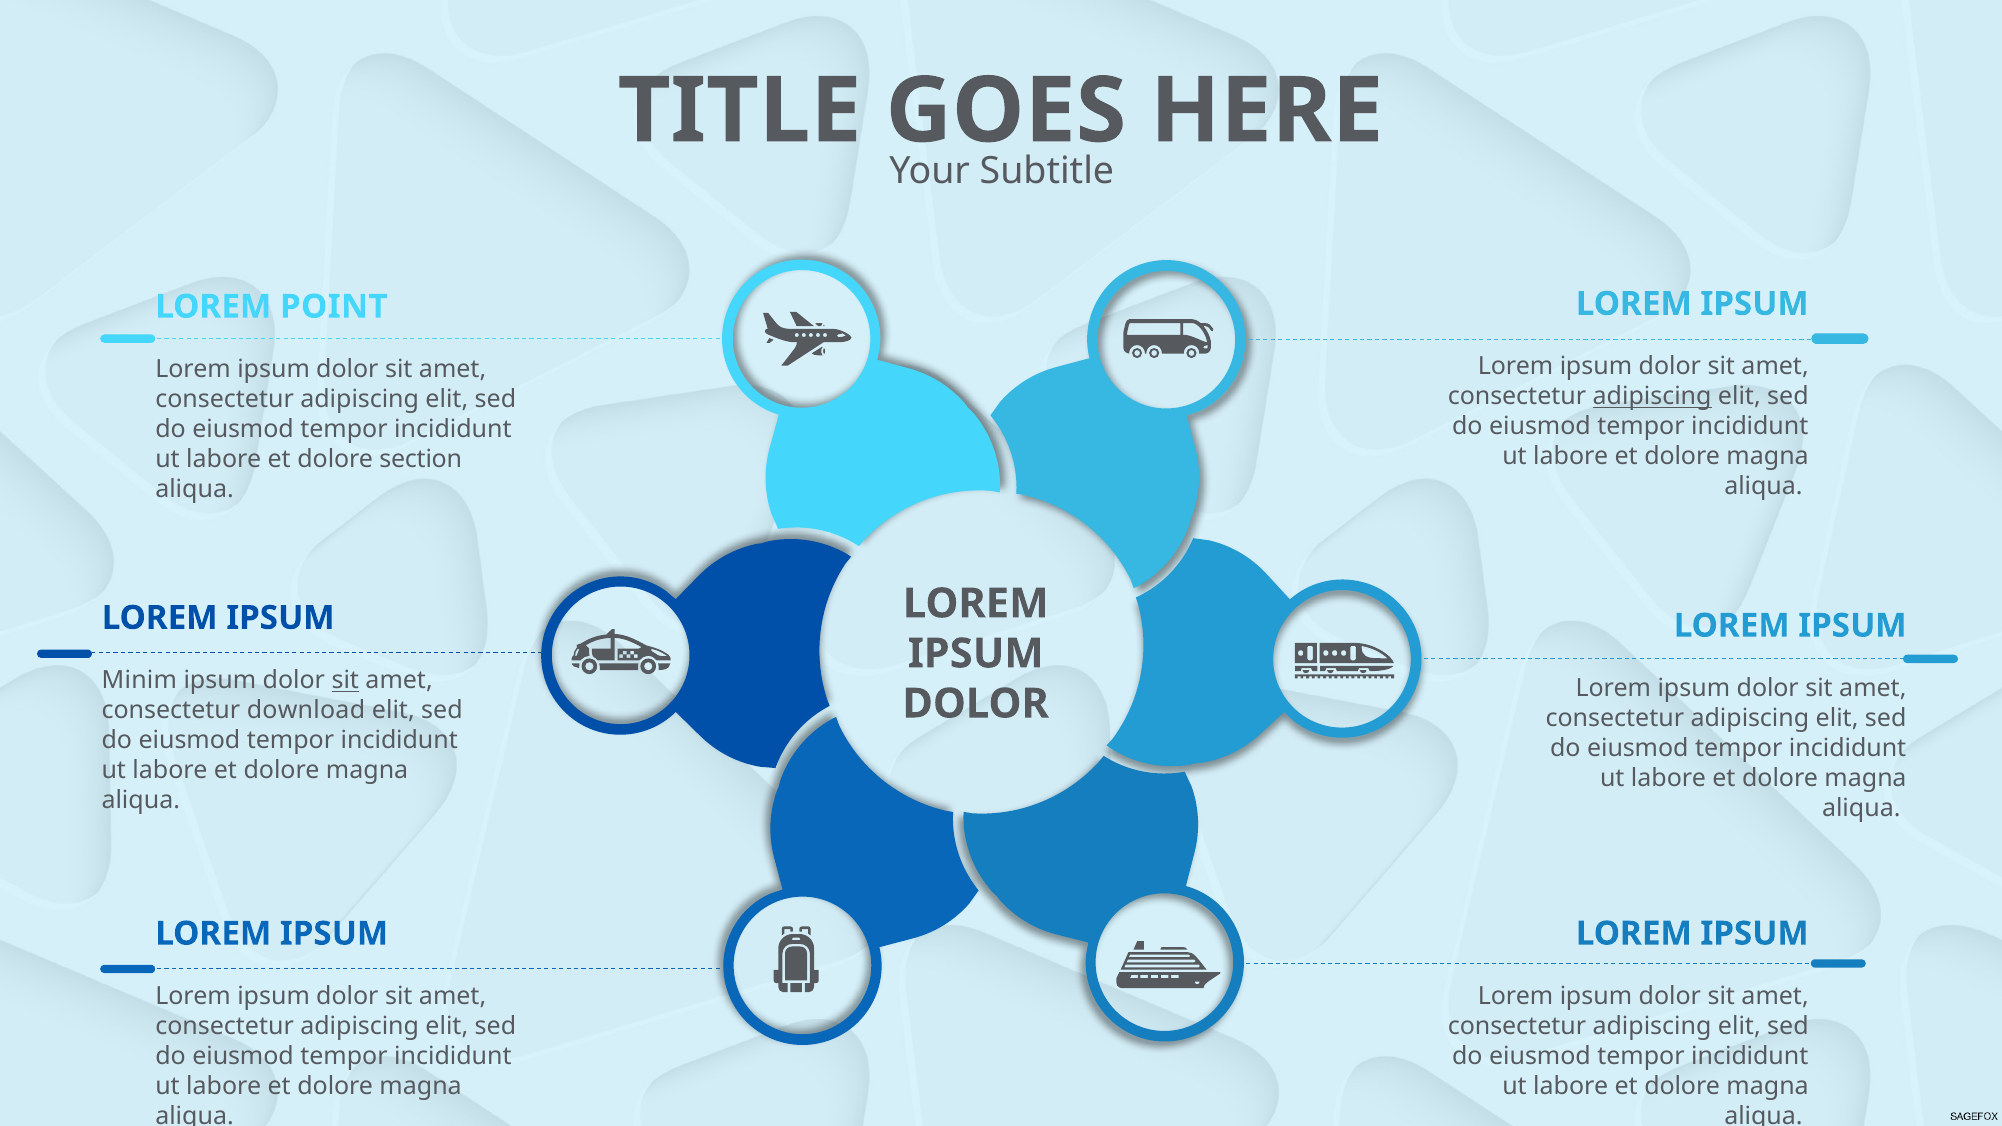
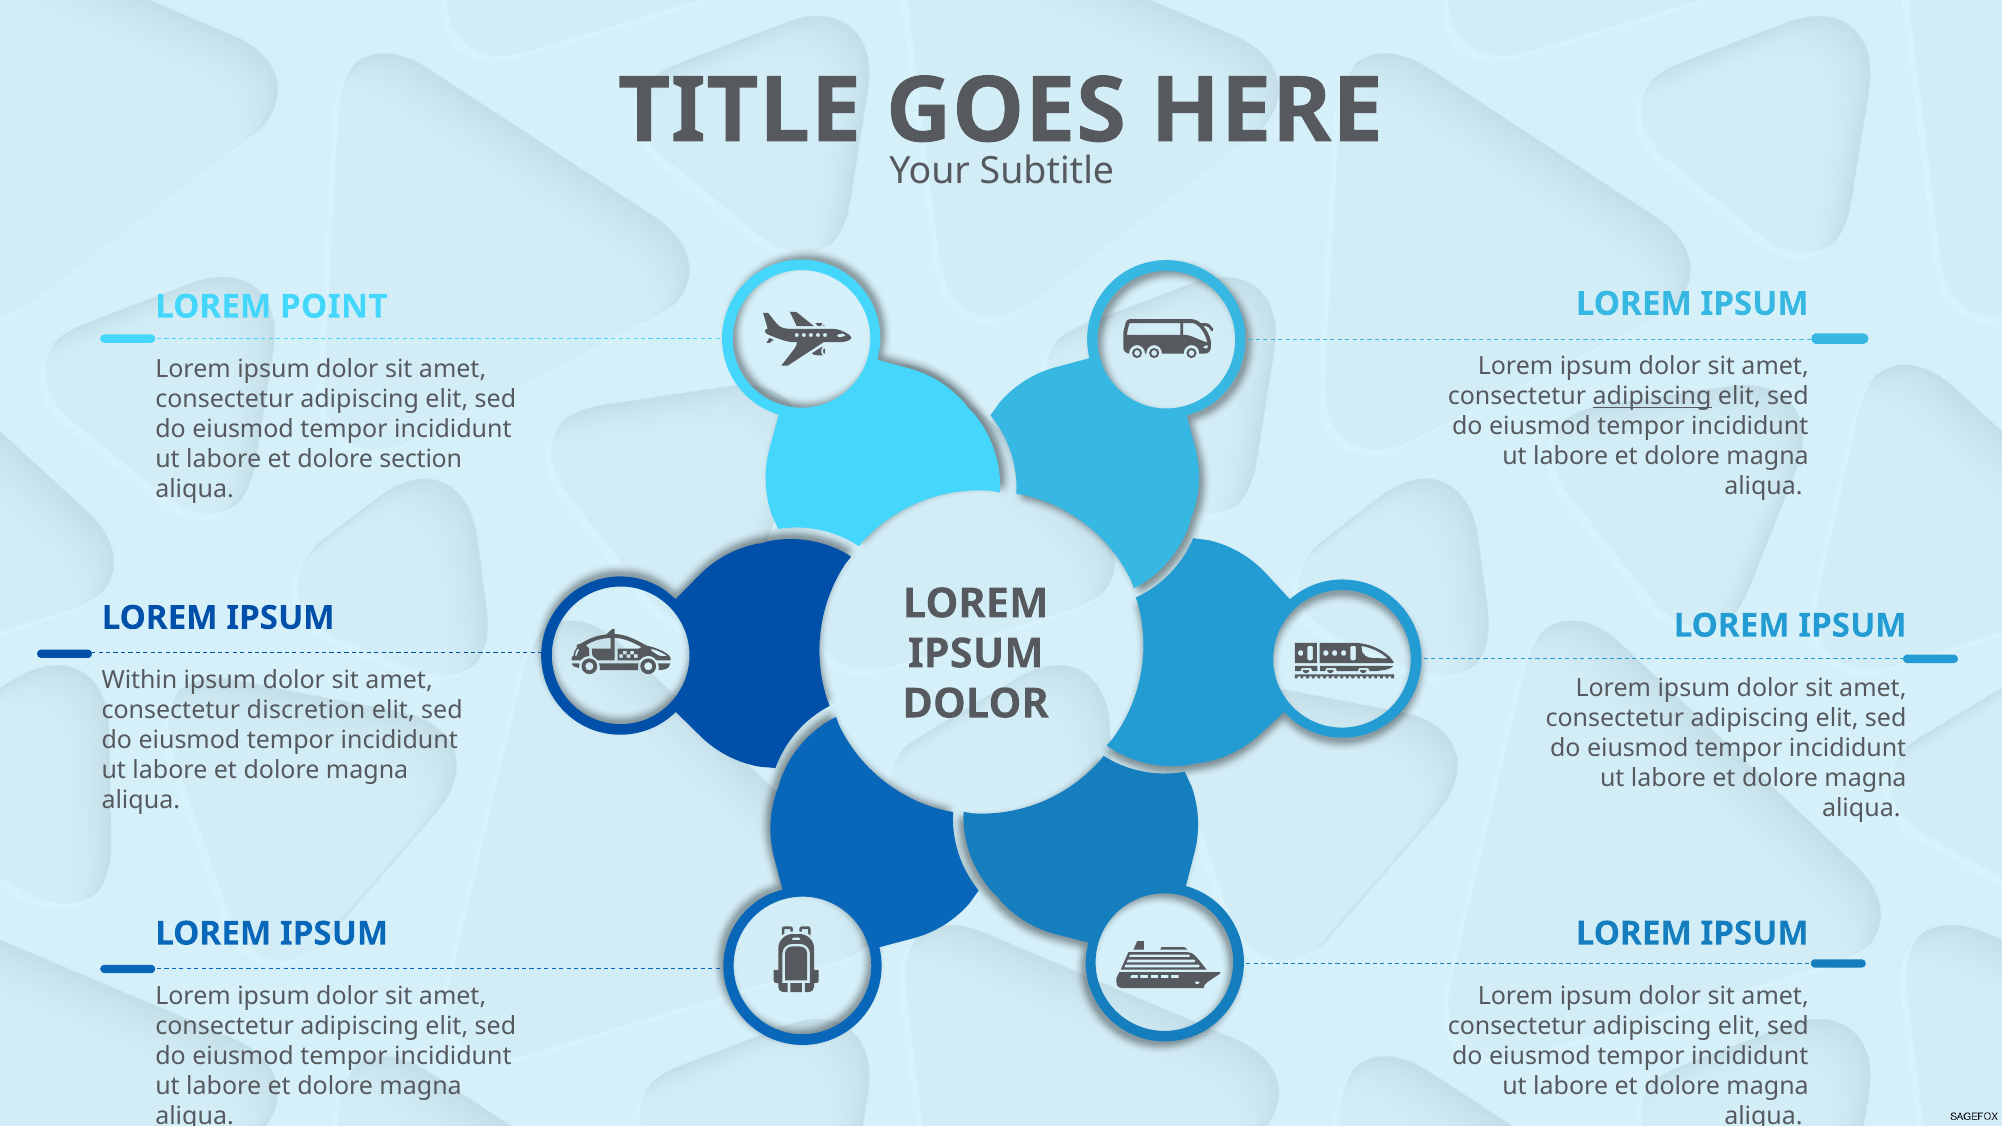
Minim: Minim -> Within
sit at (345, 681) underline: present -> none
download: download -> discretion
